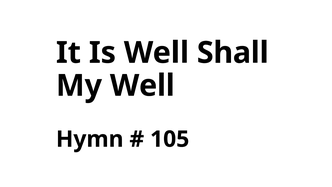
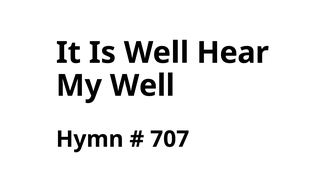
Shall: Shall -> Hear
105: 105 -> 707
